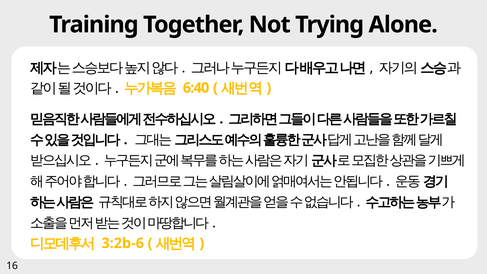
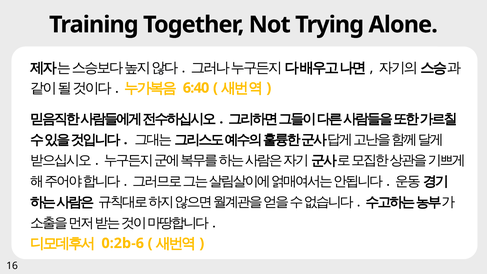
3:2b-6: 3:2b-6 -> 0:2b-6
